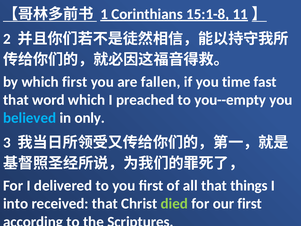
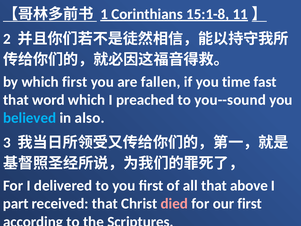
you--empty: you--empty -> you--sound
only: only -> also
things: things -> above
into: into -> part
died colour: light green -> pink
